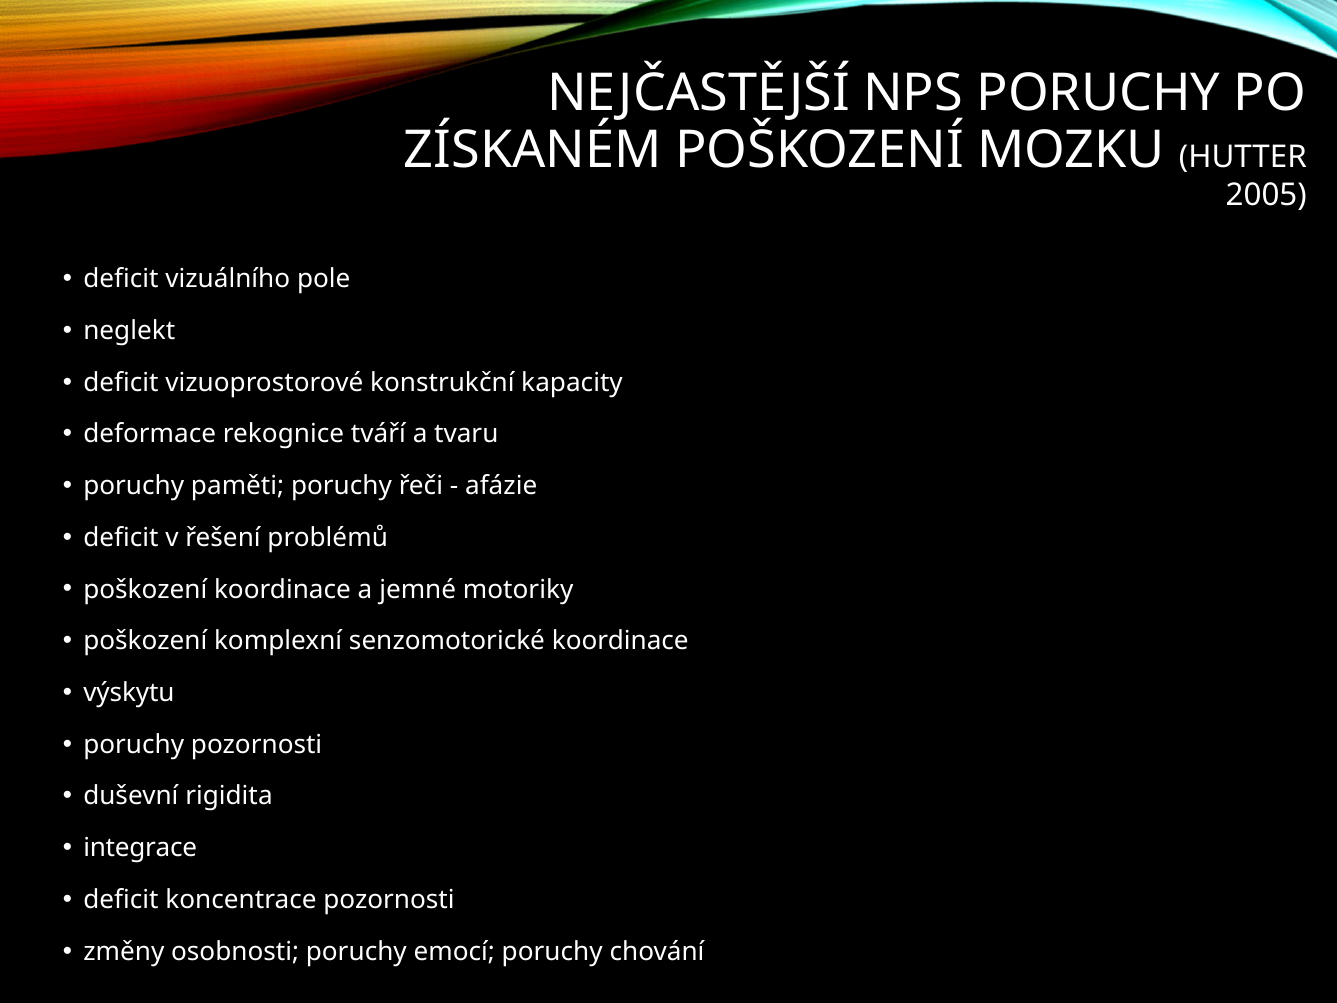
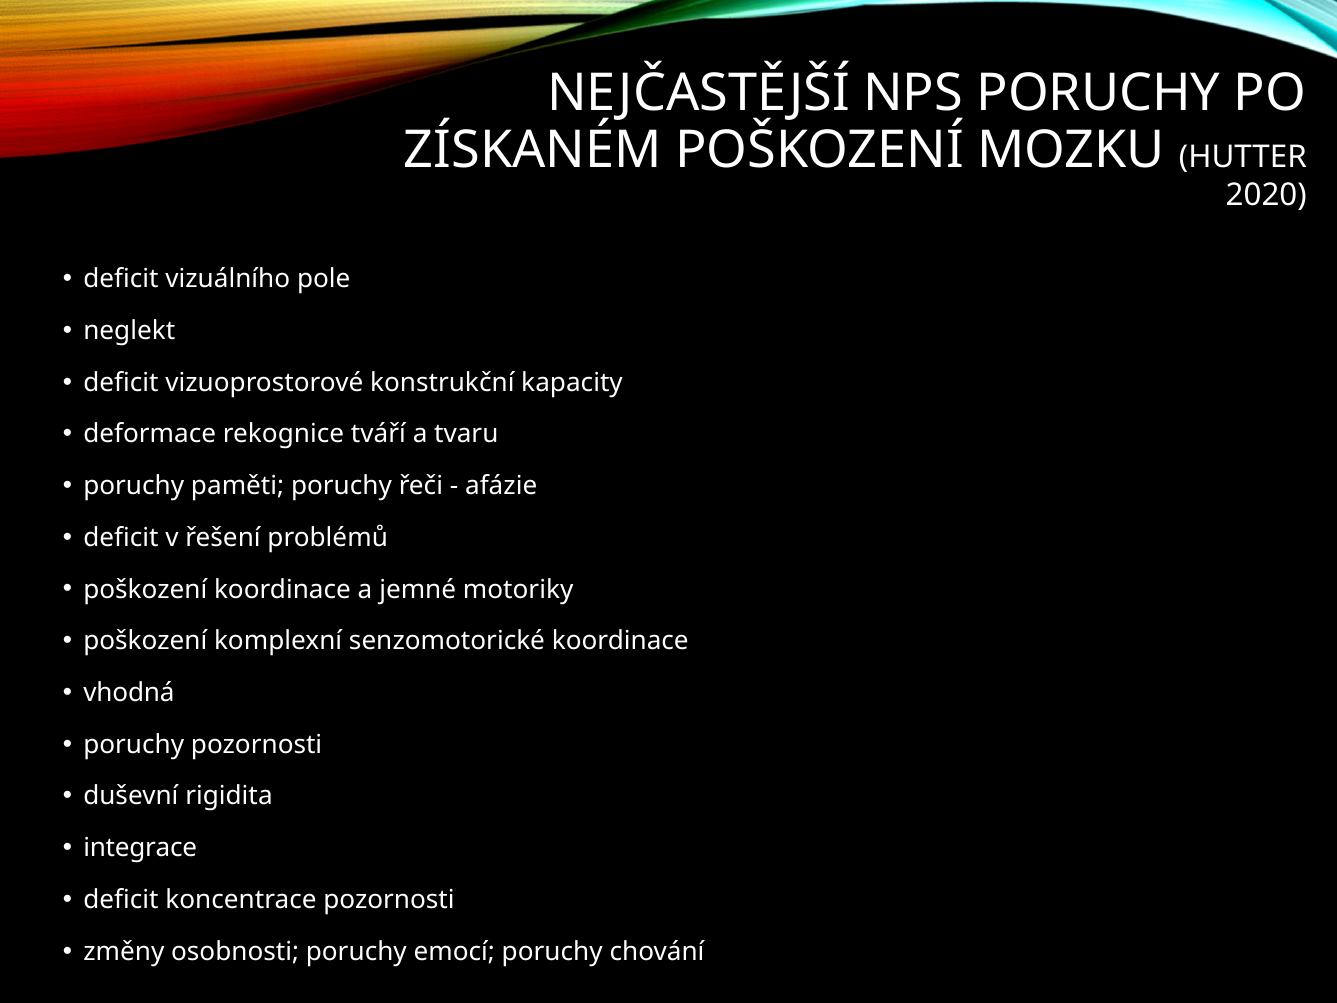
2005: 2005 -> 2020
výskytu: výskytu -> vhodná
